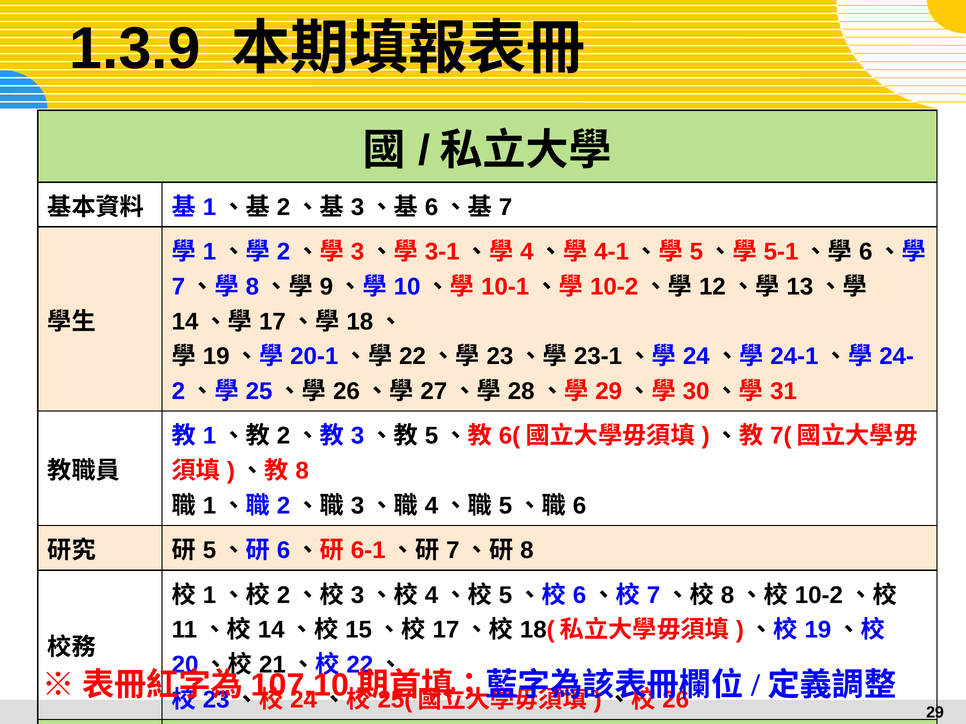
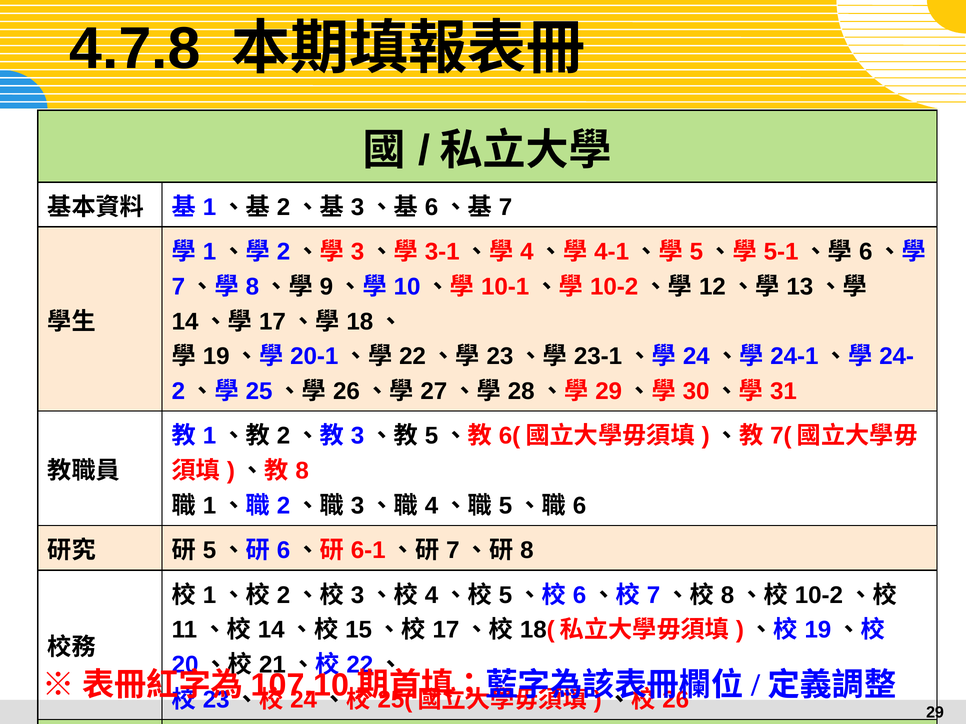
1.3.9: 1.3.9 -> 4.7.8
